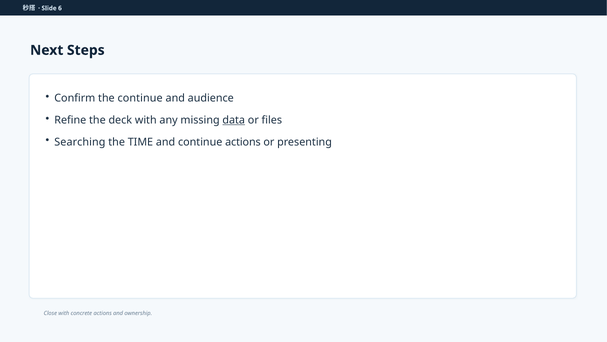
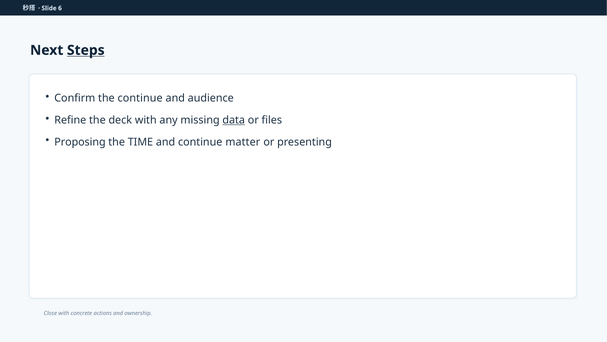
Steps underline: none -> present
Searching: Searching -> Proposing
continue actions: actions -> matter
